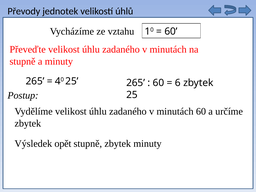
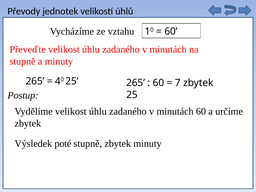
6: 6 -> 7
Výsledek opět: opět -> poté
